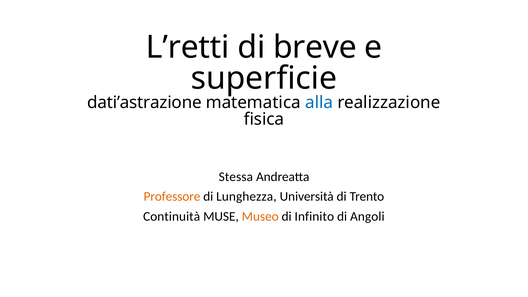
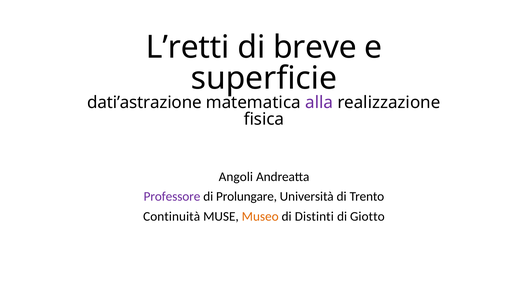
alla colour: blue -> purple
Stessa: Stessa -> Angoli
Professore colour: orange -> purple
Lunghezza: Lunghezza -> Prolungare
Infinito: Infinito -> Distinti
Angoli: Angoli -> Giotto
